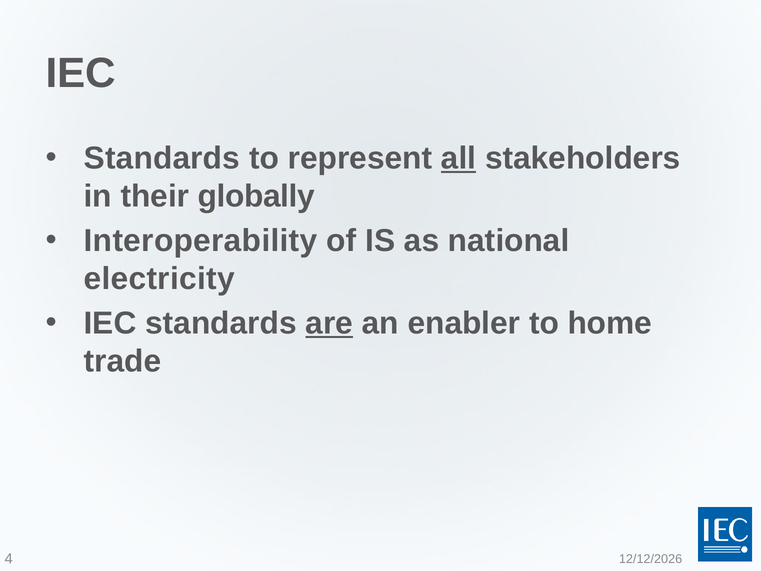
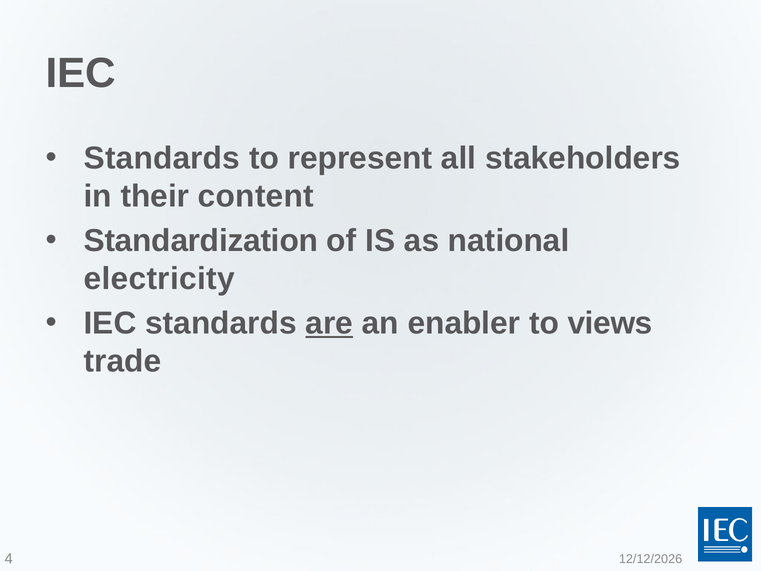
all underline: present -> none
globally: globally -> content
Interoperability: Interoperability -> Standardization
home: home -> views
